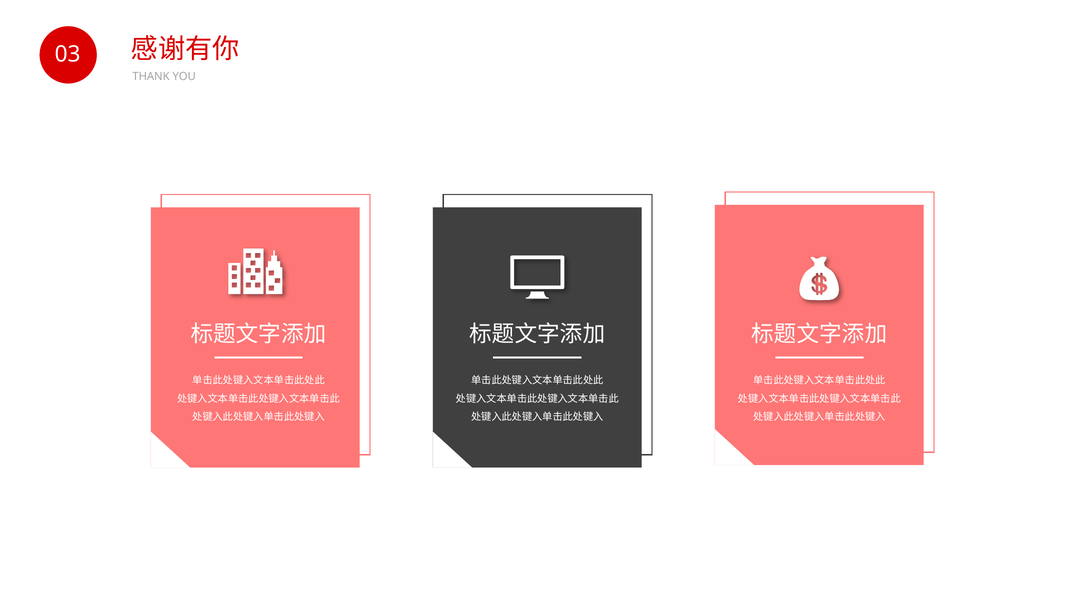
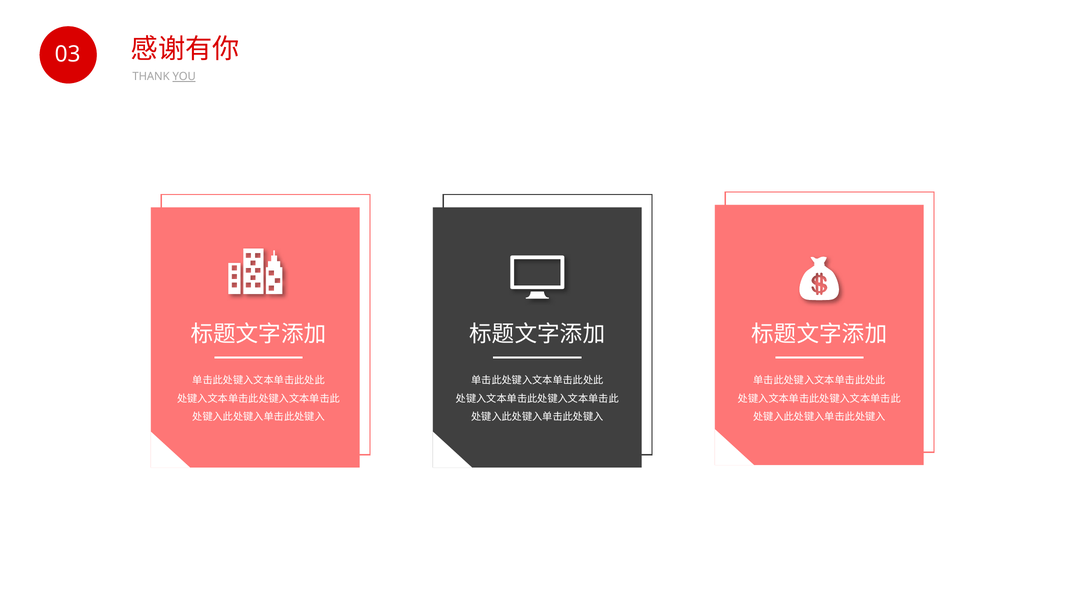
YOU underline: none -> present
